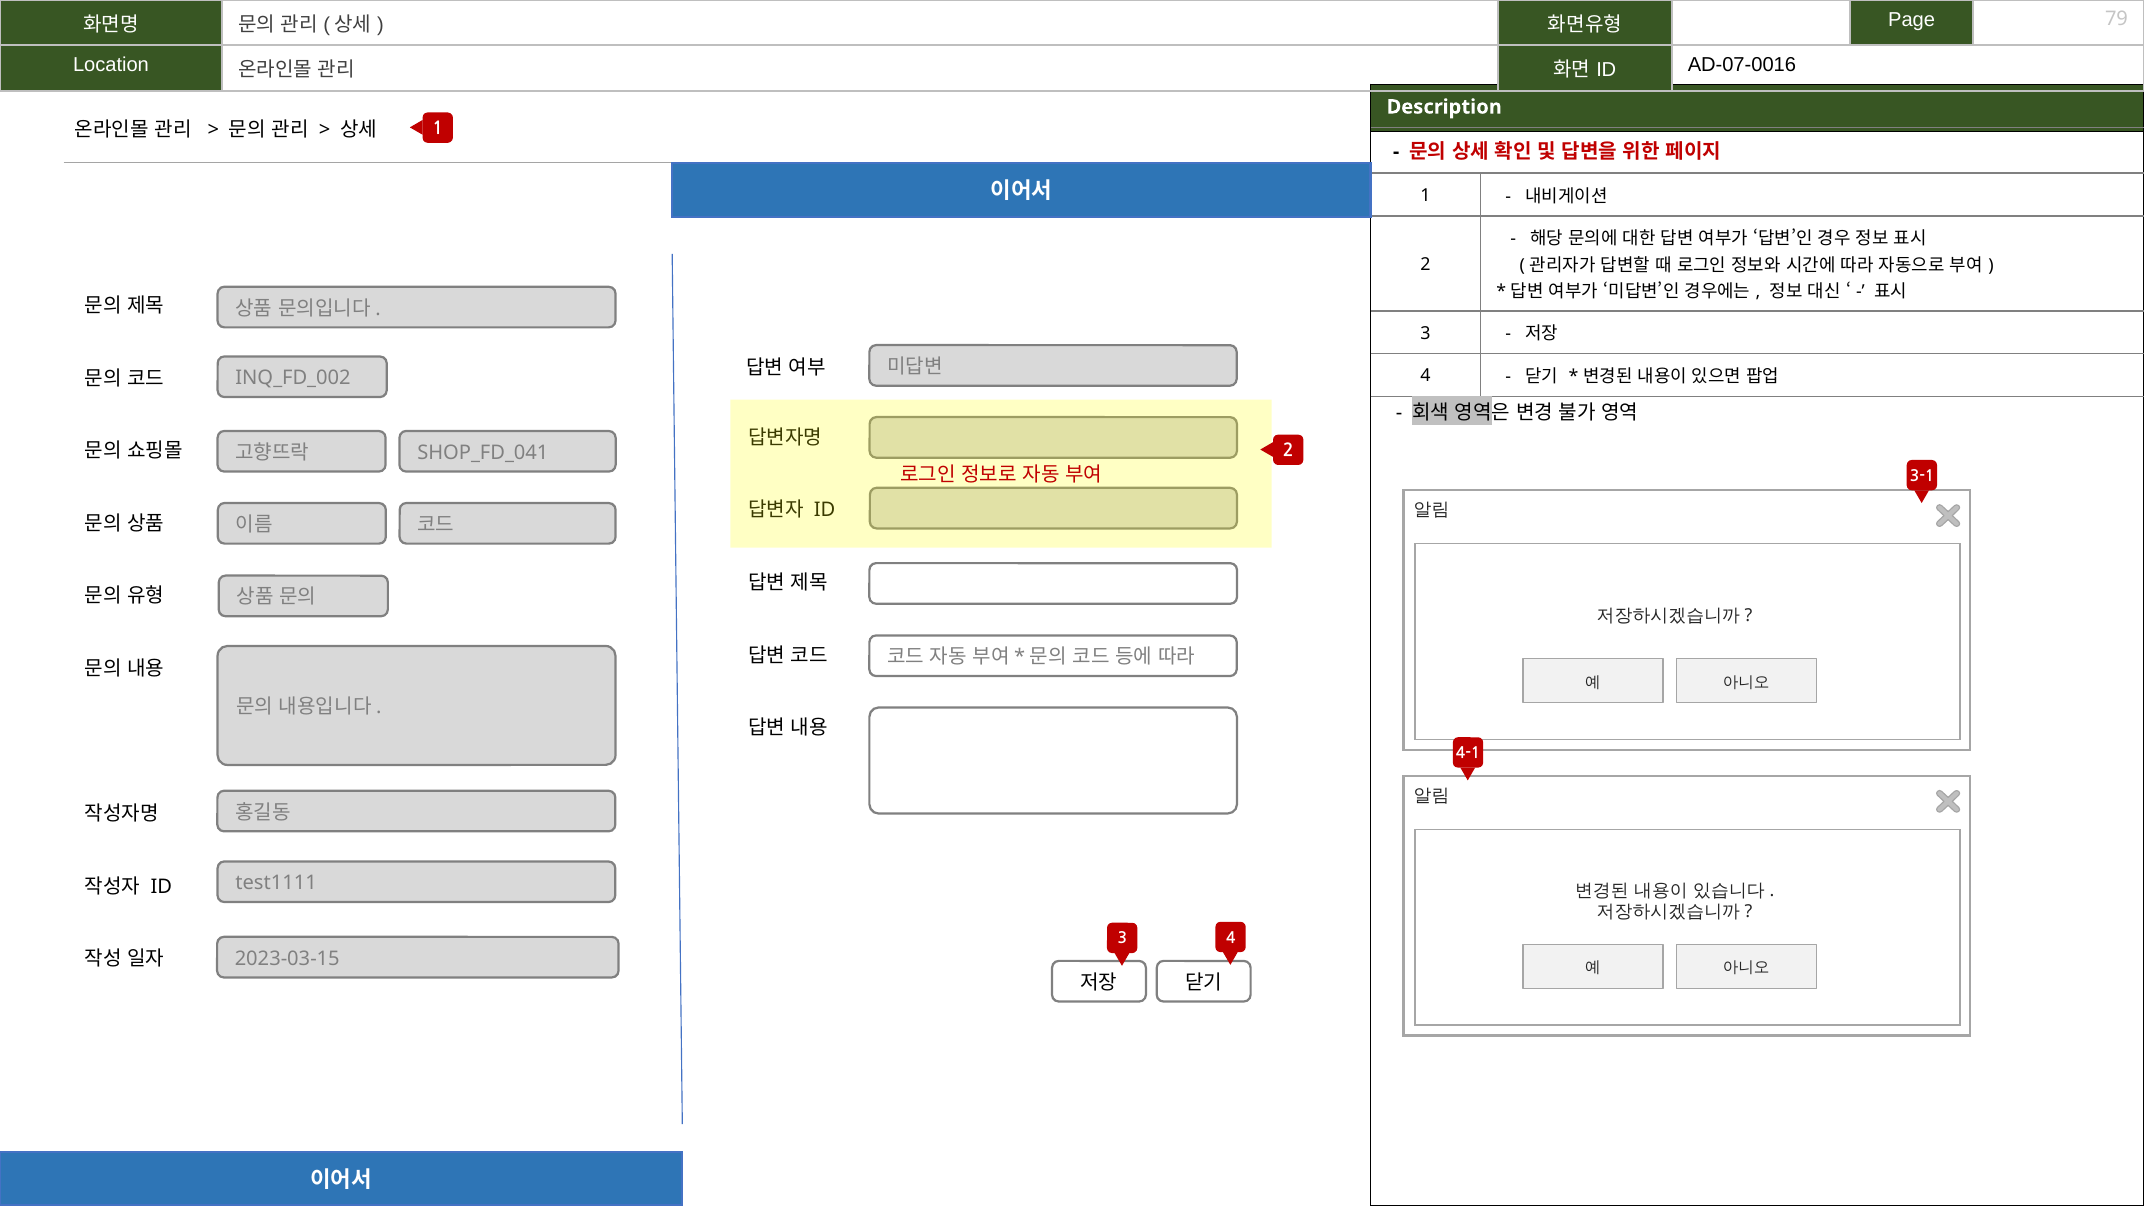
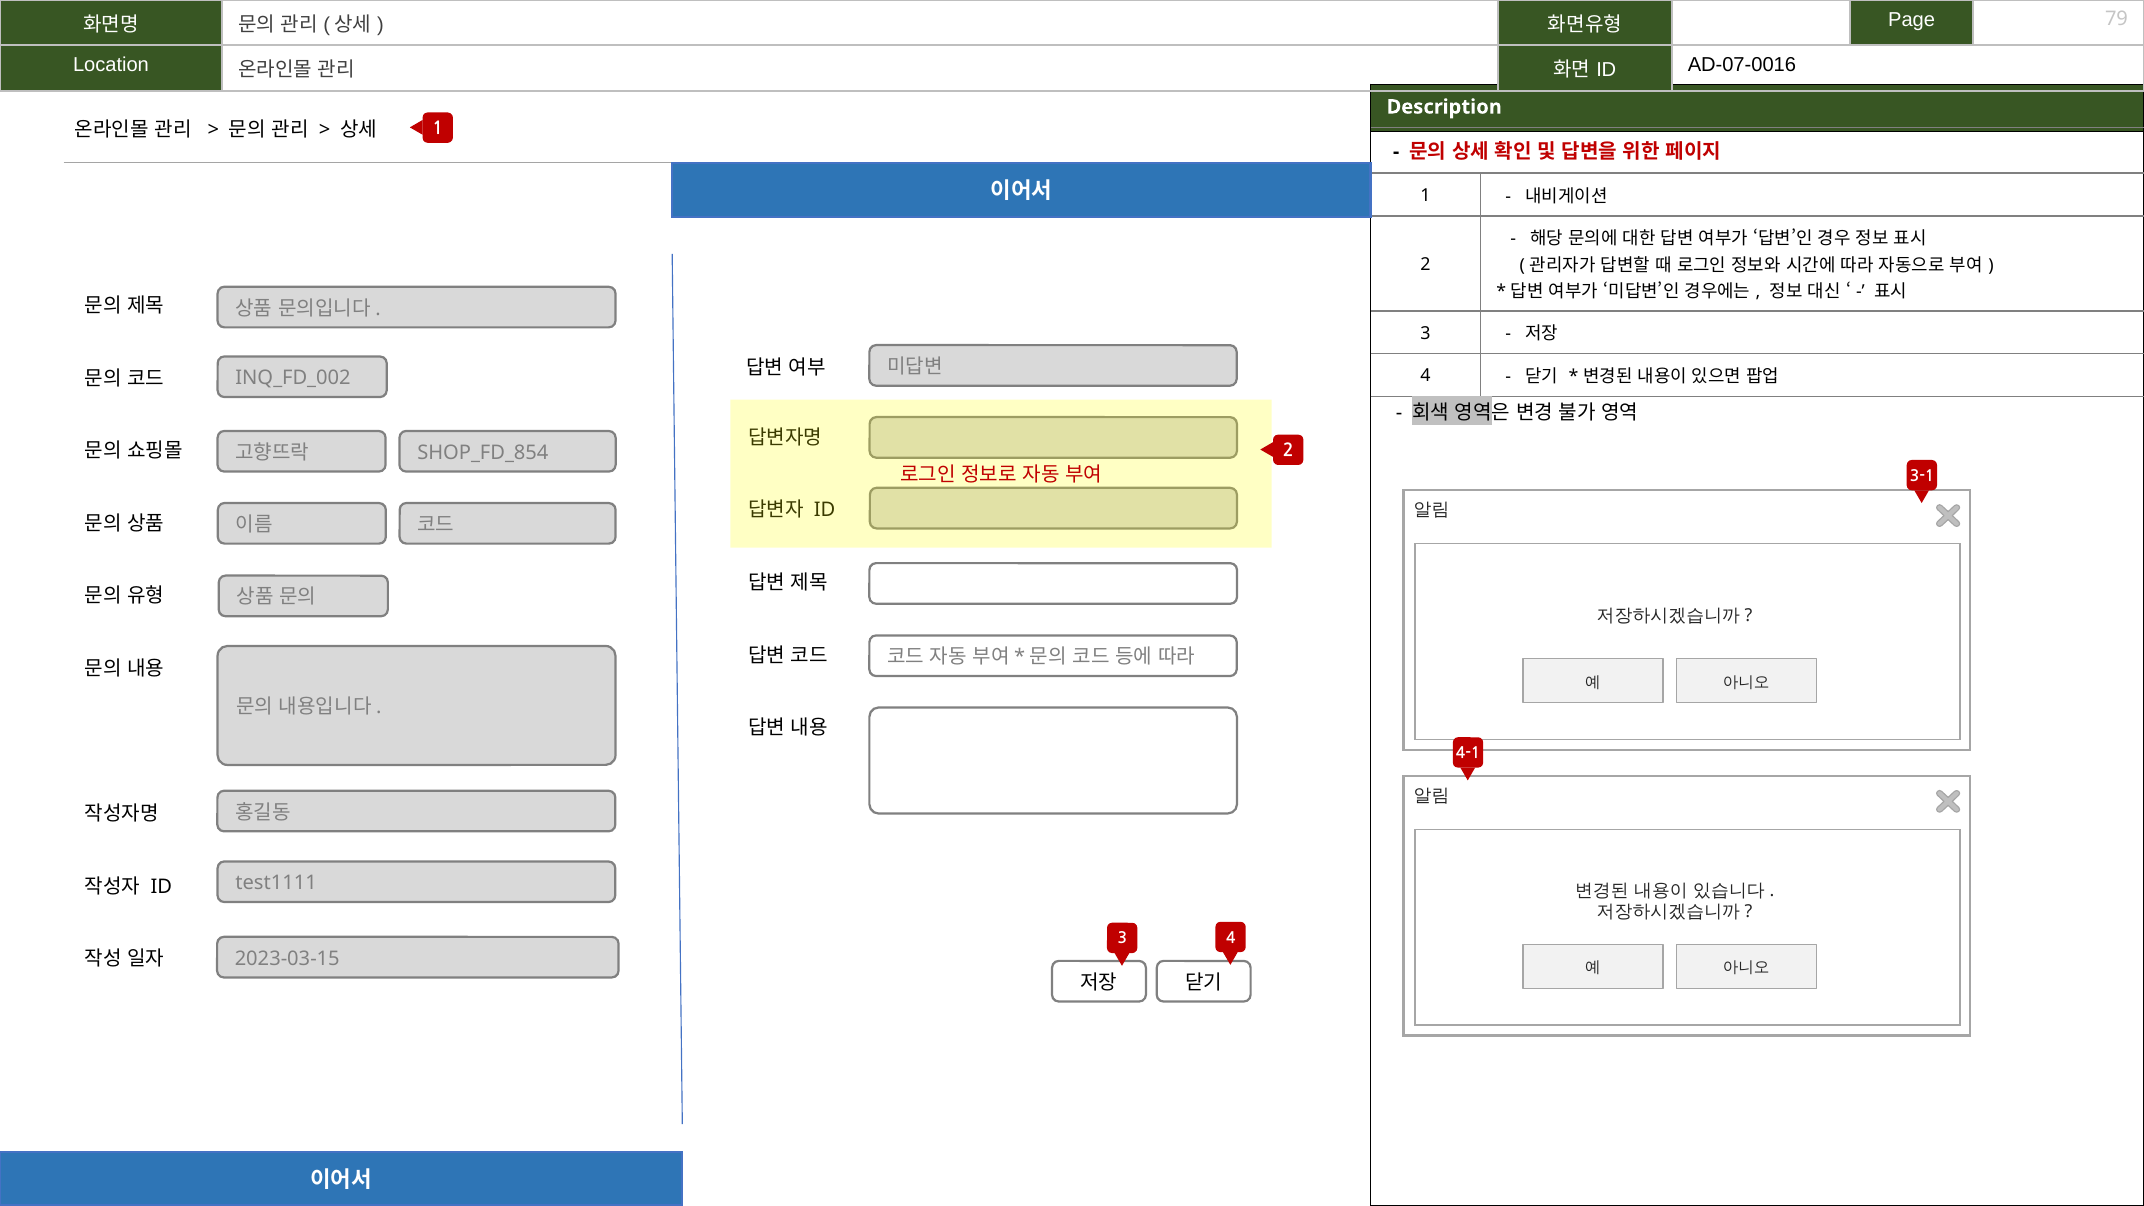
SHOP_FD_041: SHOP_FD_041 -> SHOP_FD_854
